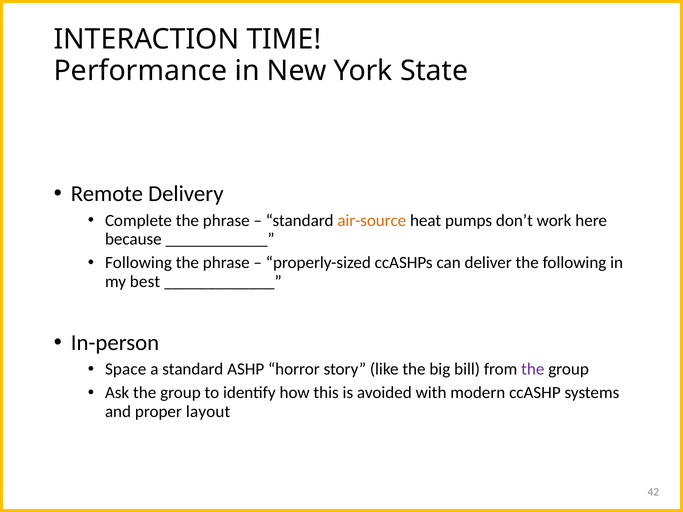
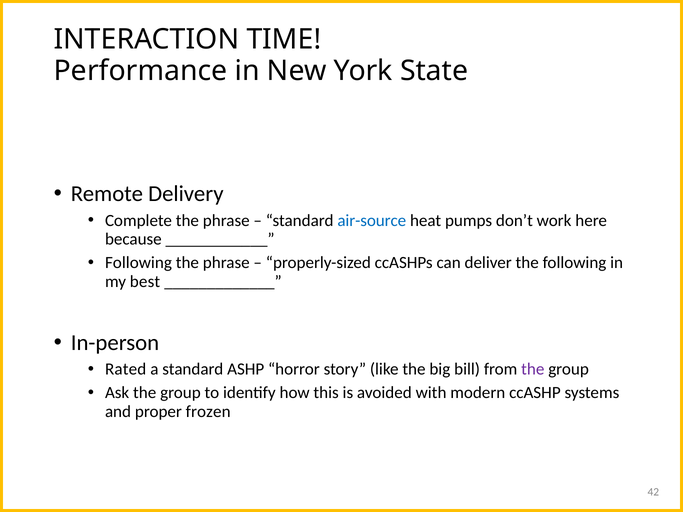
air-source colour: orange -> blue
Space: Space -> Rated
layout: layout -> frozen
